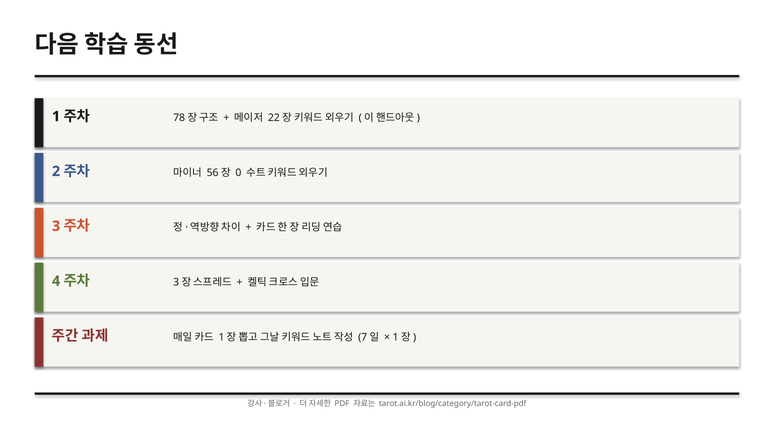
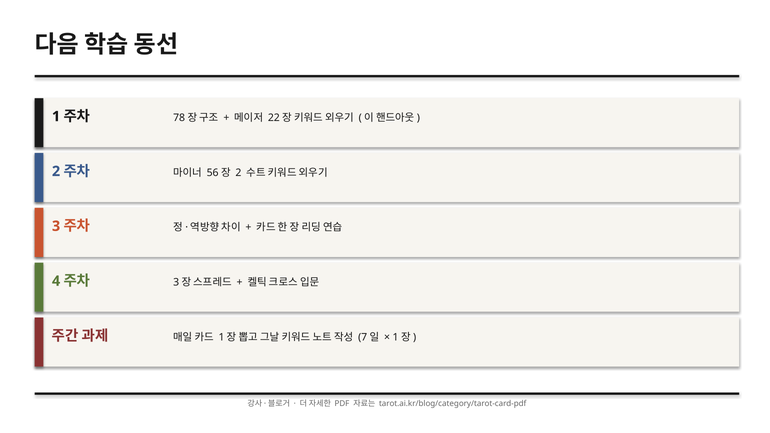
0 at (238, 173): 0 -> 2
